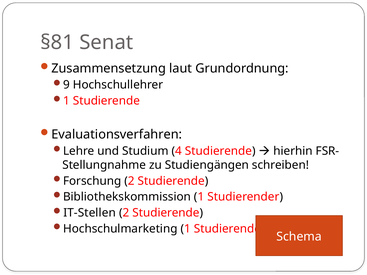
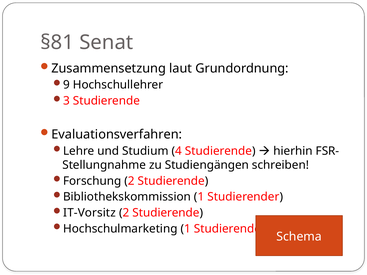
1 at (66, 101): 1 -> 3
IT-Stellen: IT-Stellen -> IT-Vorsitz
